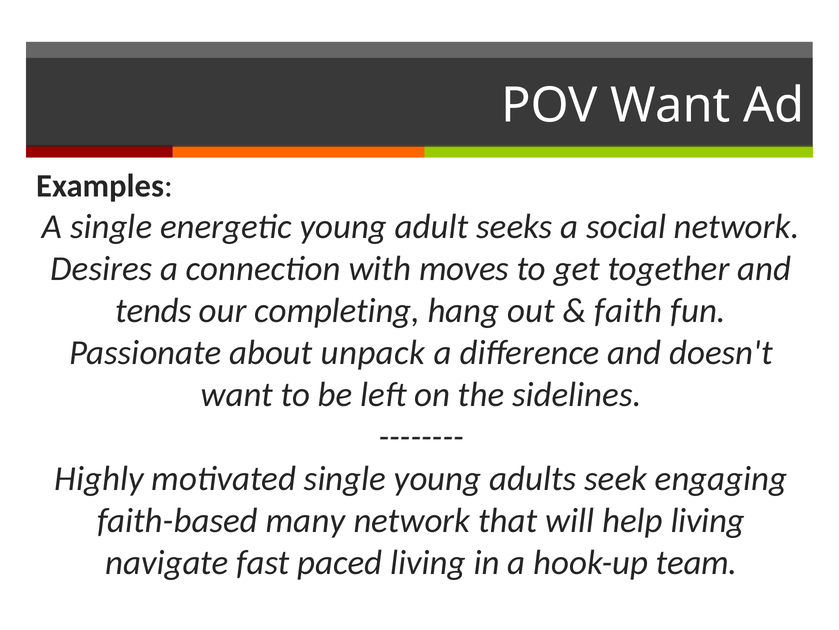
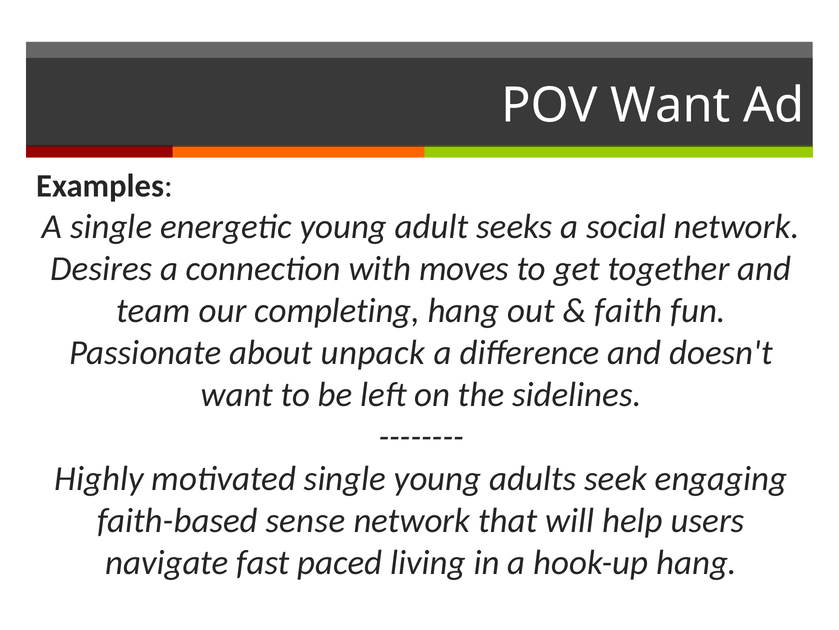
tends: tends -> team
many: many -> sense
help living: living -> users
hook-up team: team -> hang
